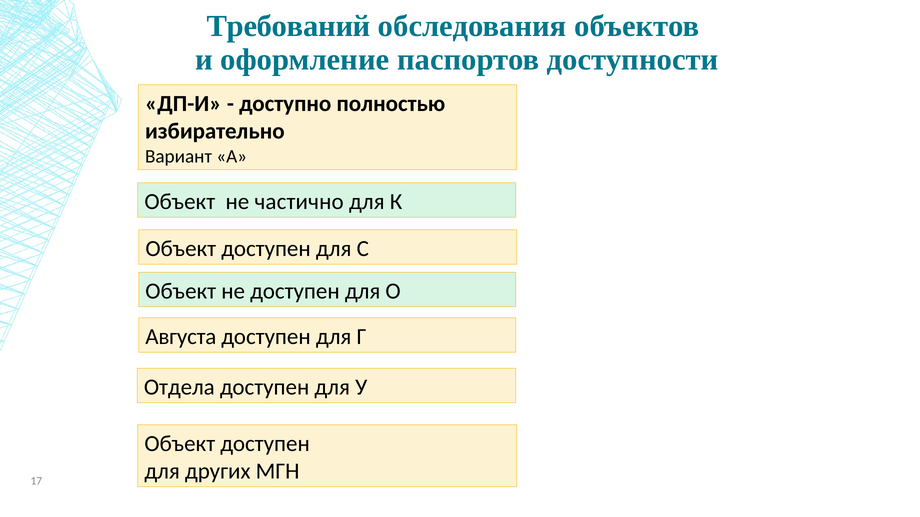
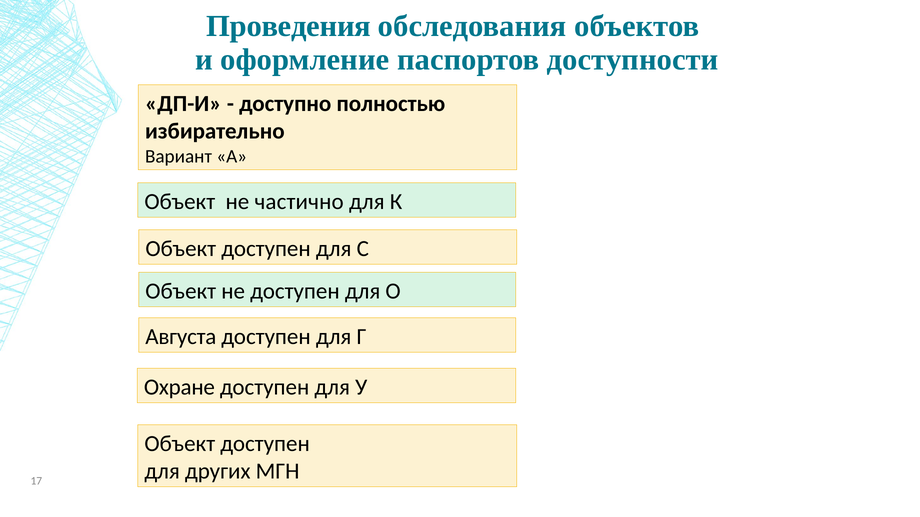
Требований: Требований -> Проведения
Отдела: Отдела -> Охране
